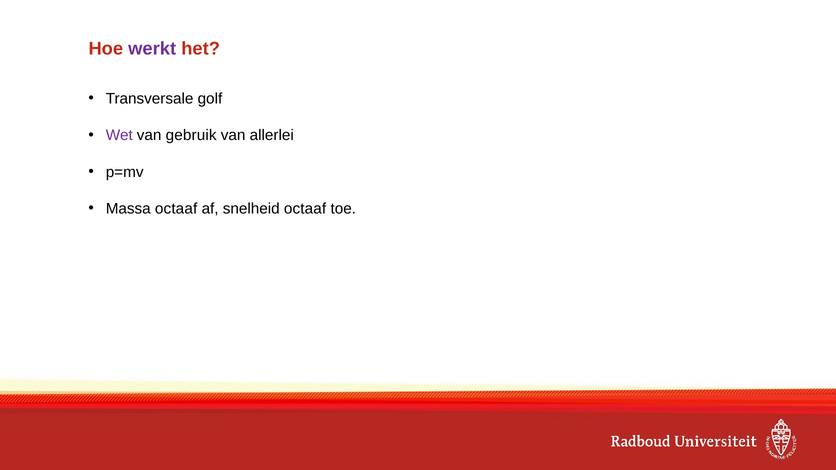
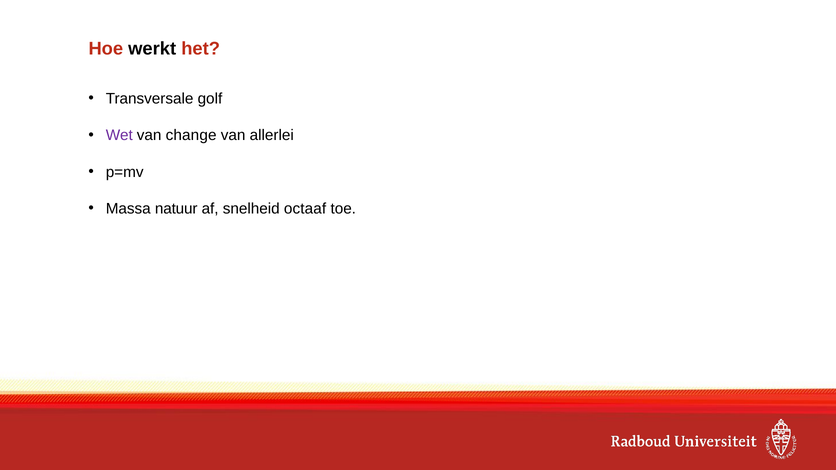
werkt colour: purple -> black
gebruik: gebruik -> change
Massa octaaf: octaaf -> natuur
